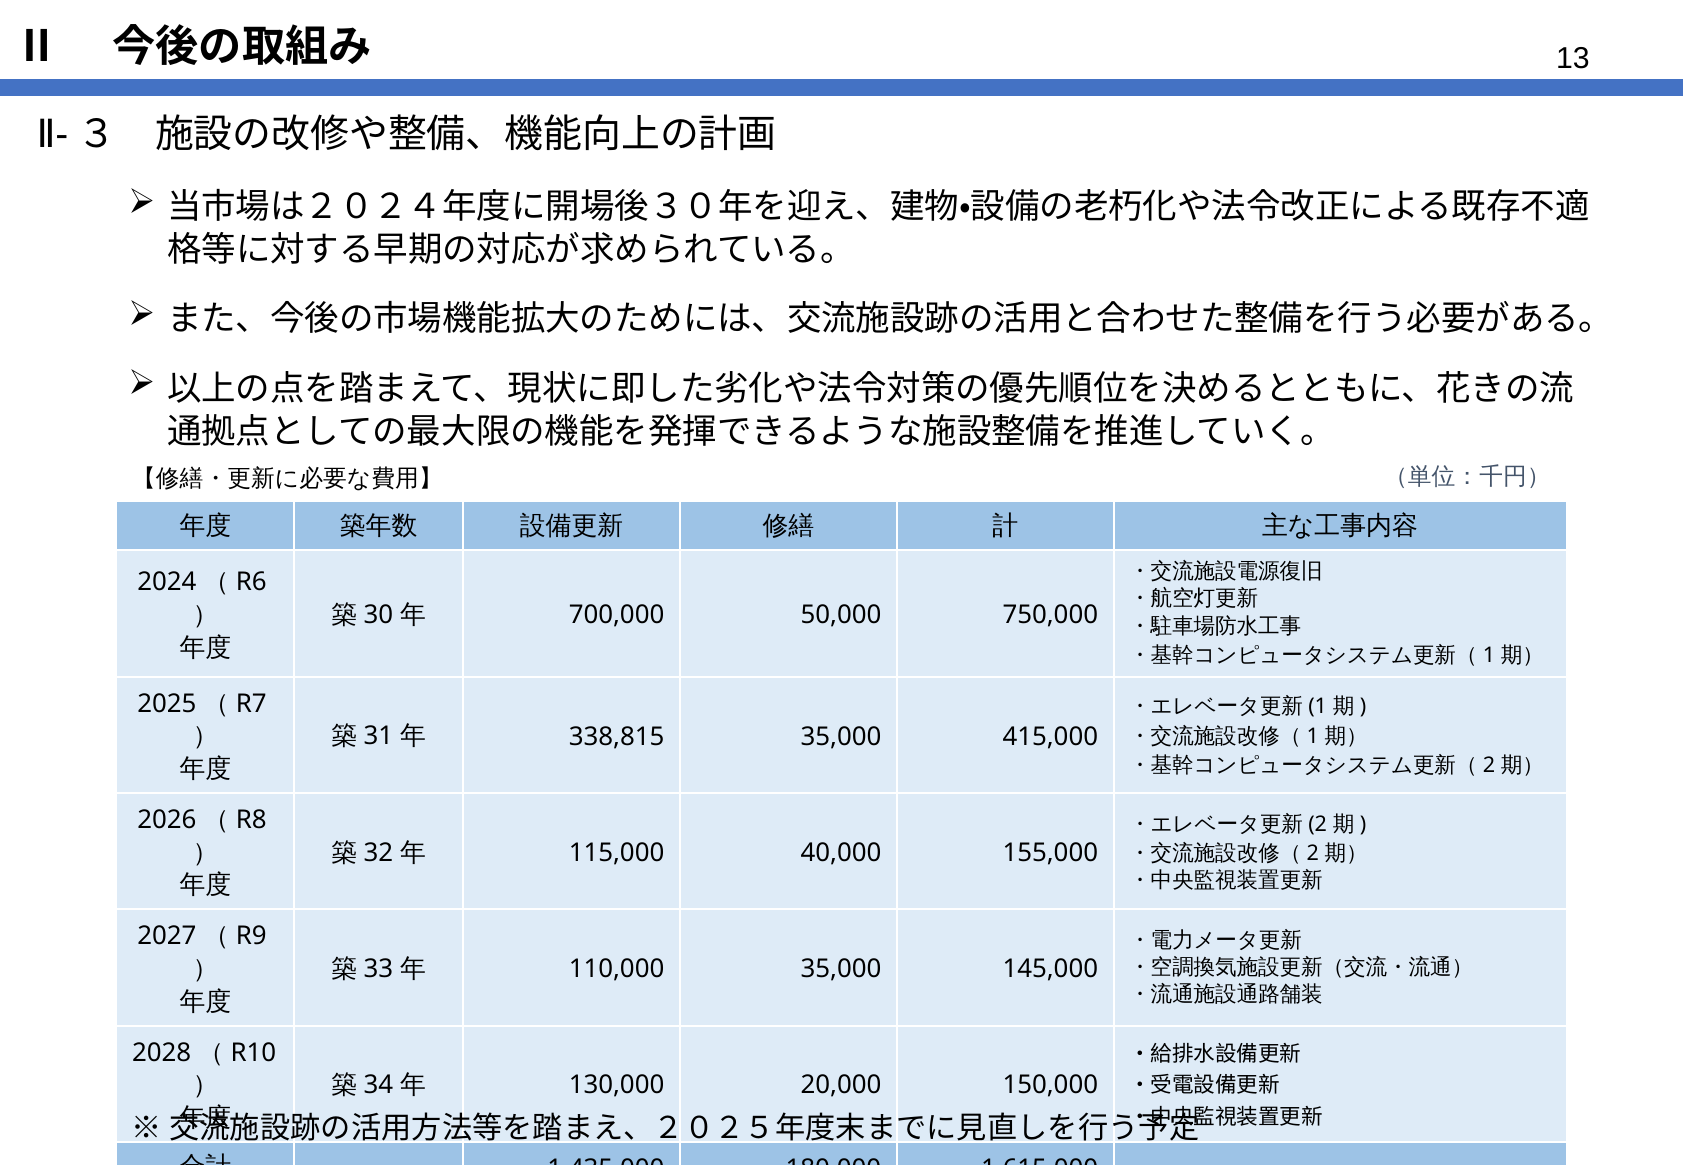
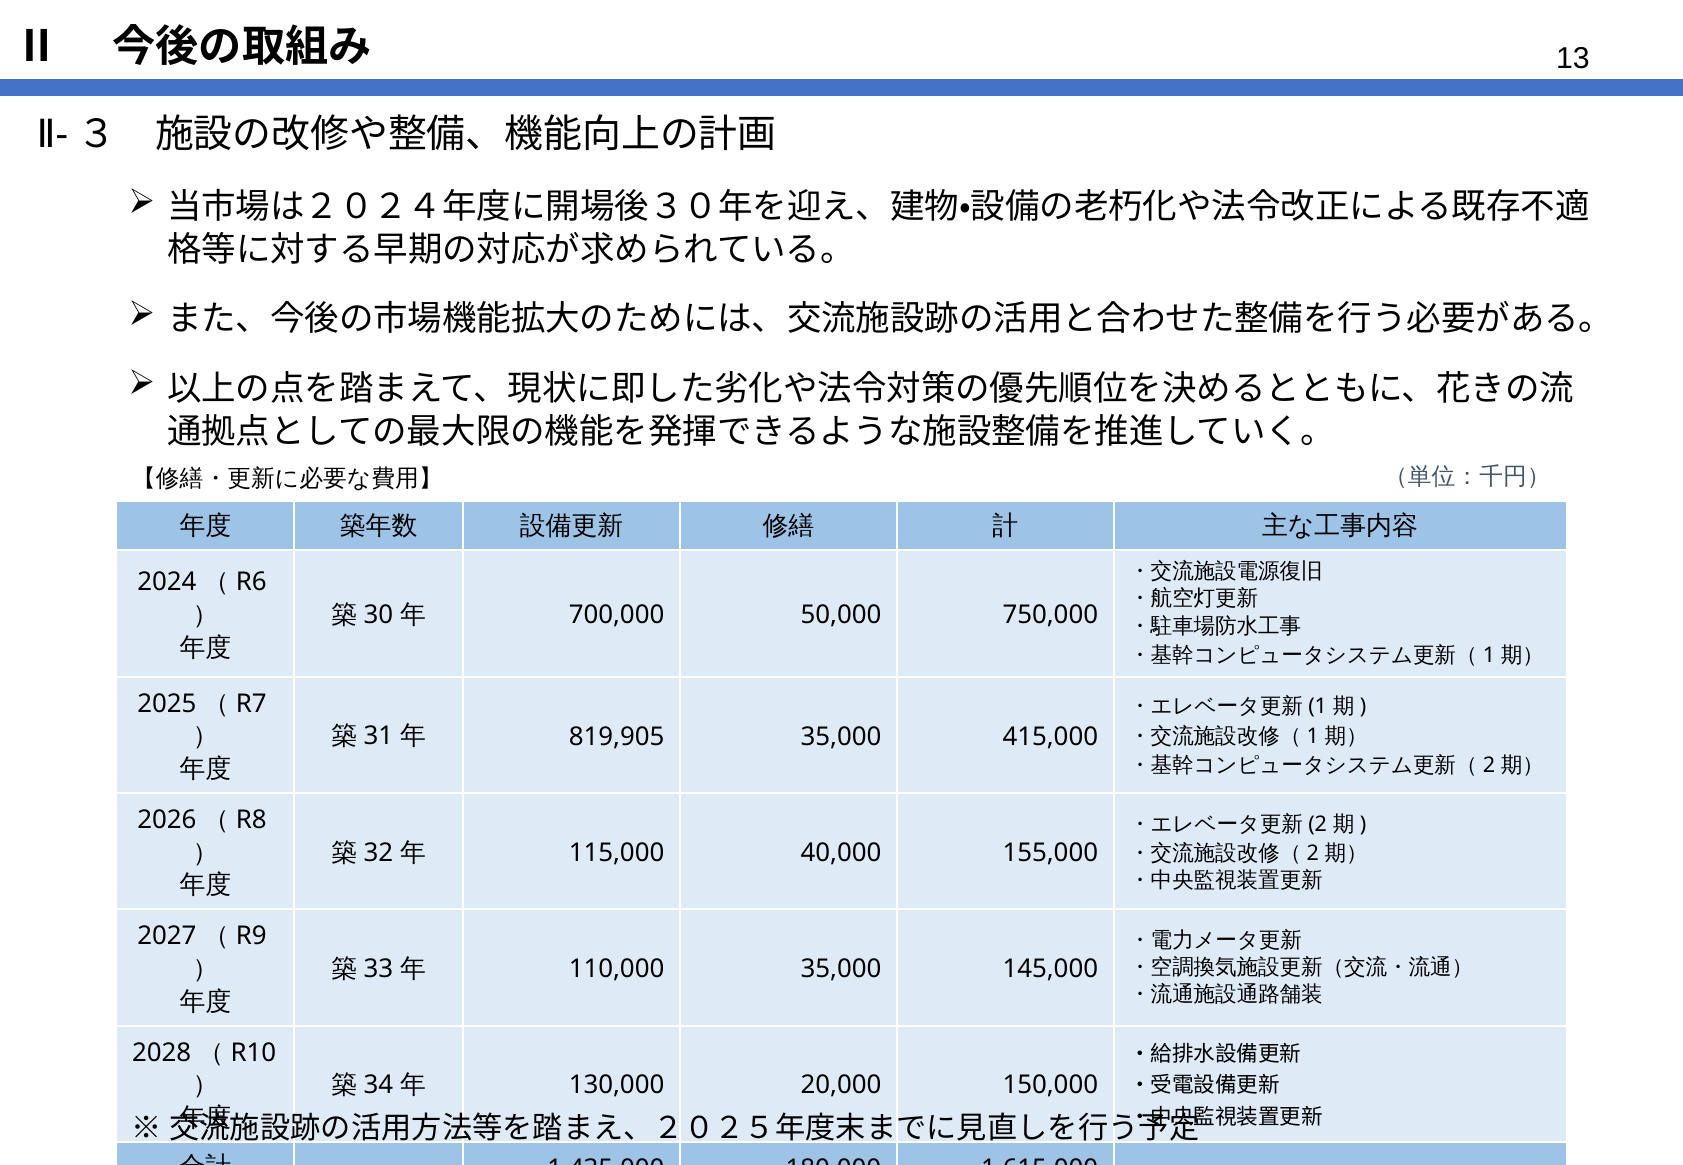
338,815: 338,815 -> 819,905
